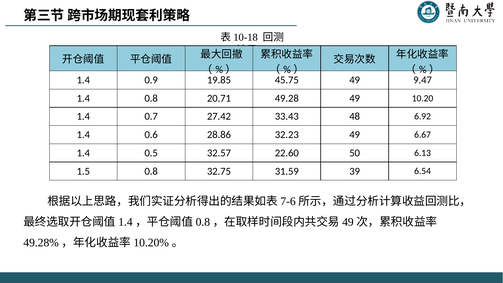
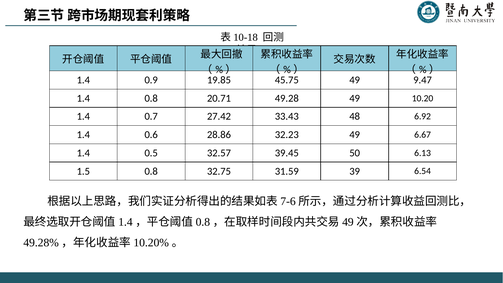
22.60: 22.60 -> 39.45
